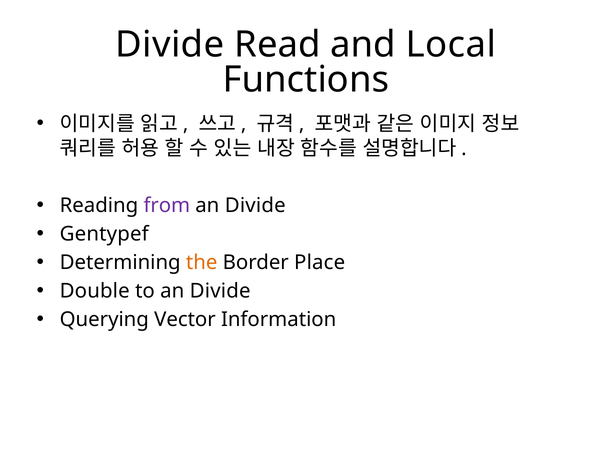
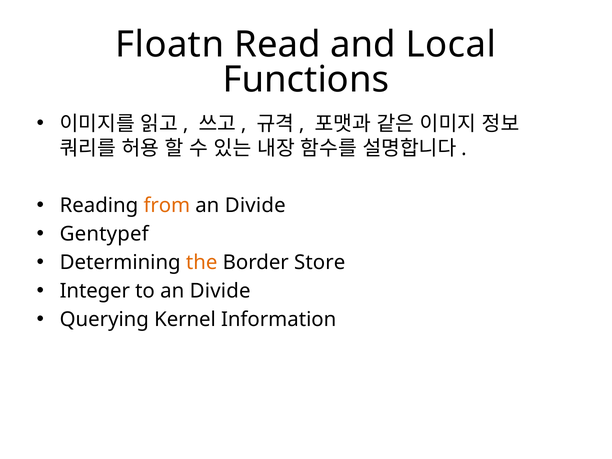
Divide at (170, 45): Divide -> Floatn
from colour: purple -> orange
Place: Place -> Store
Double: Double -> Integer
Vector: Vector -> Kernel
